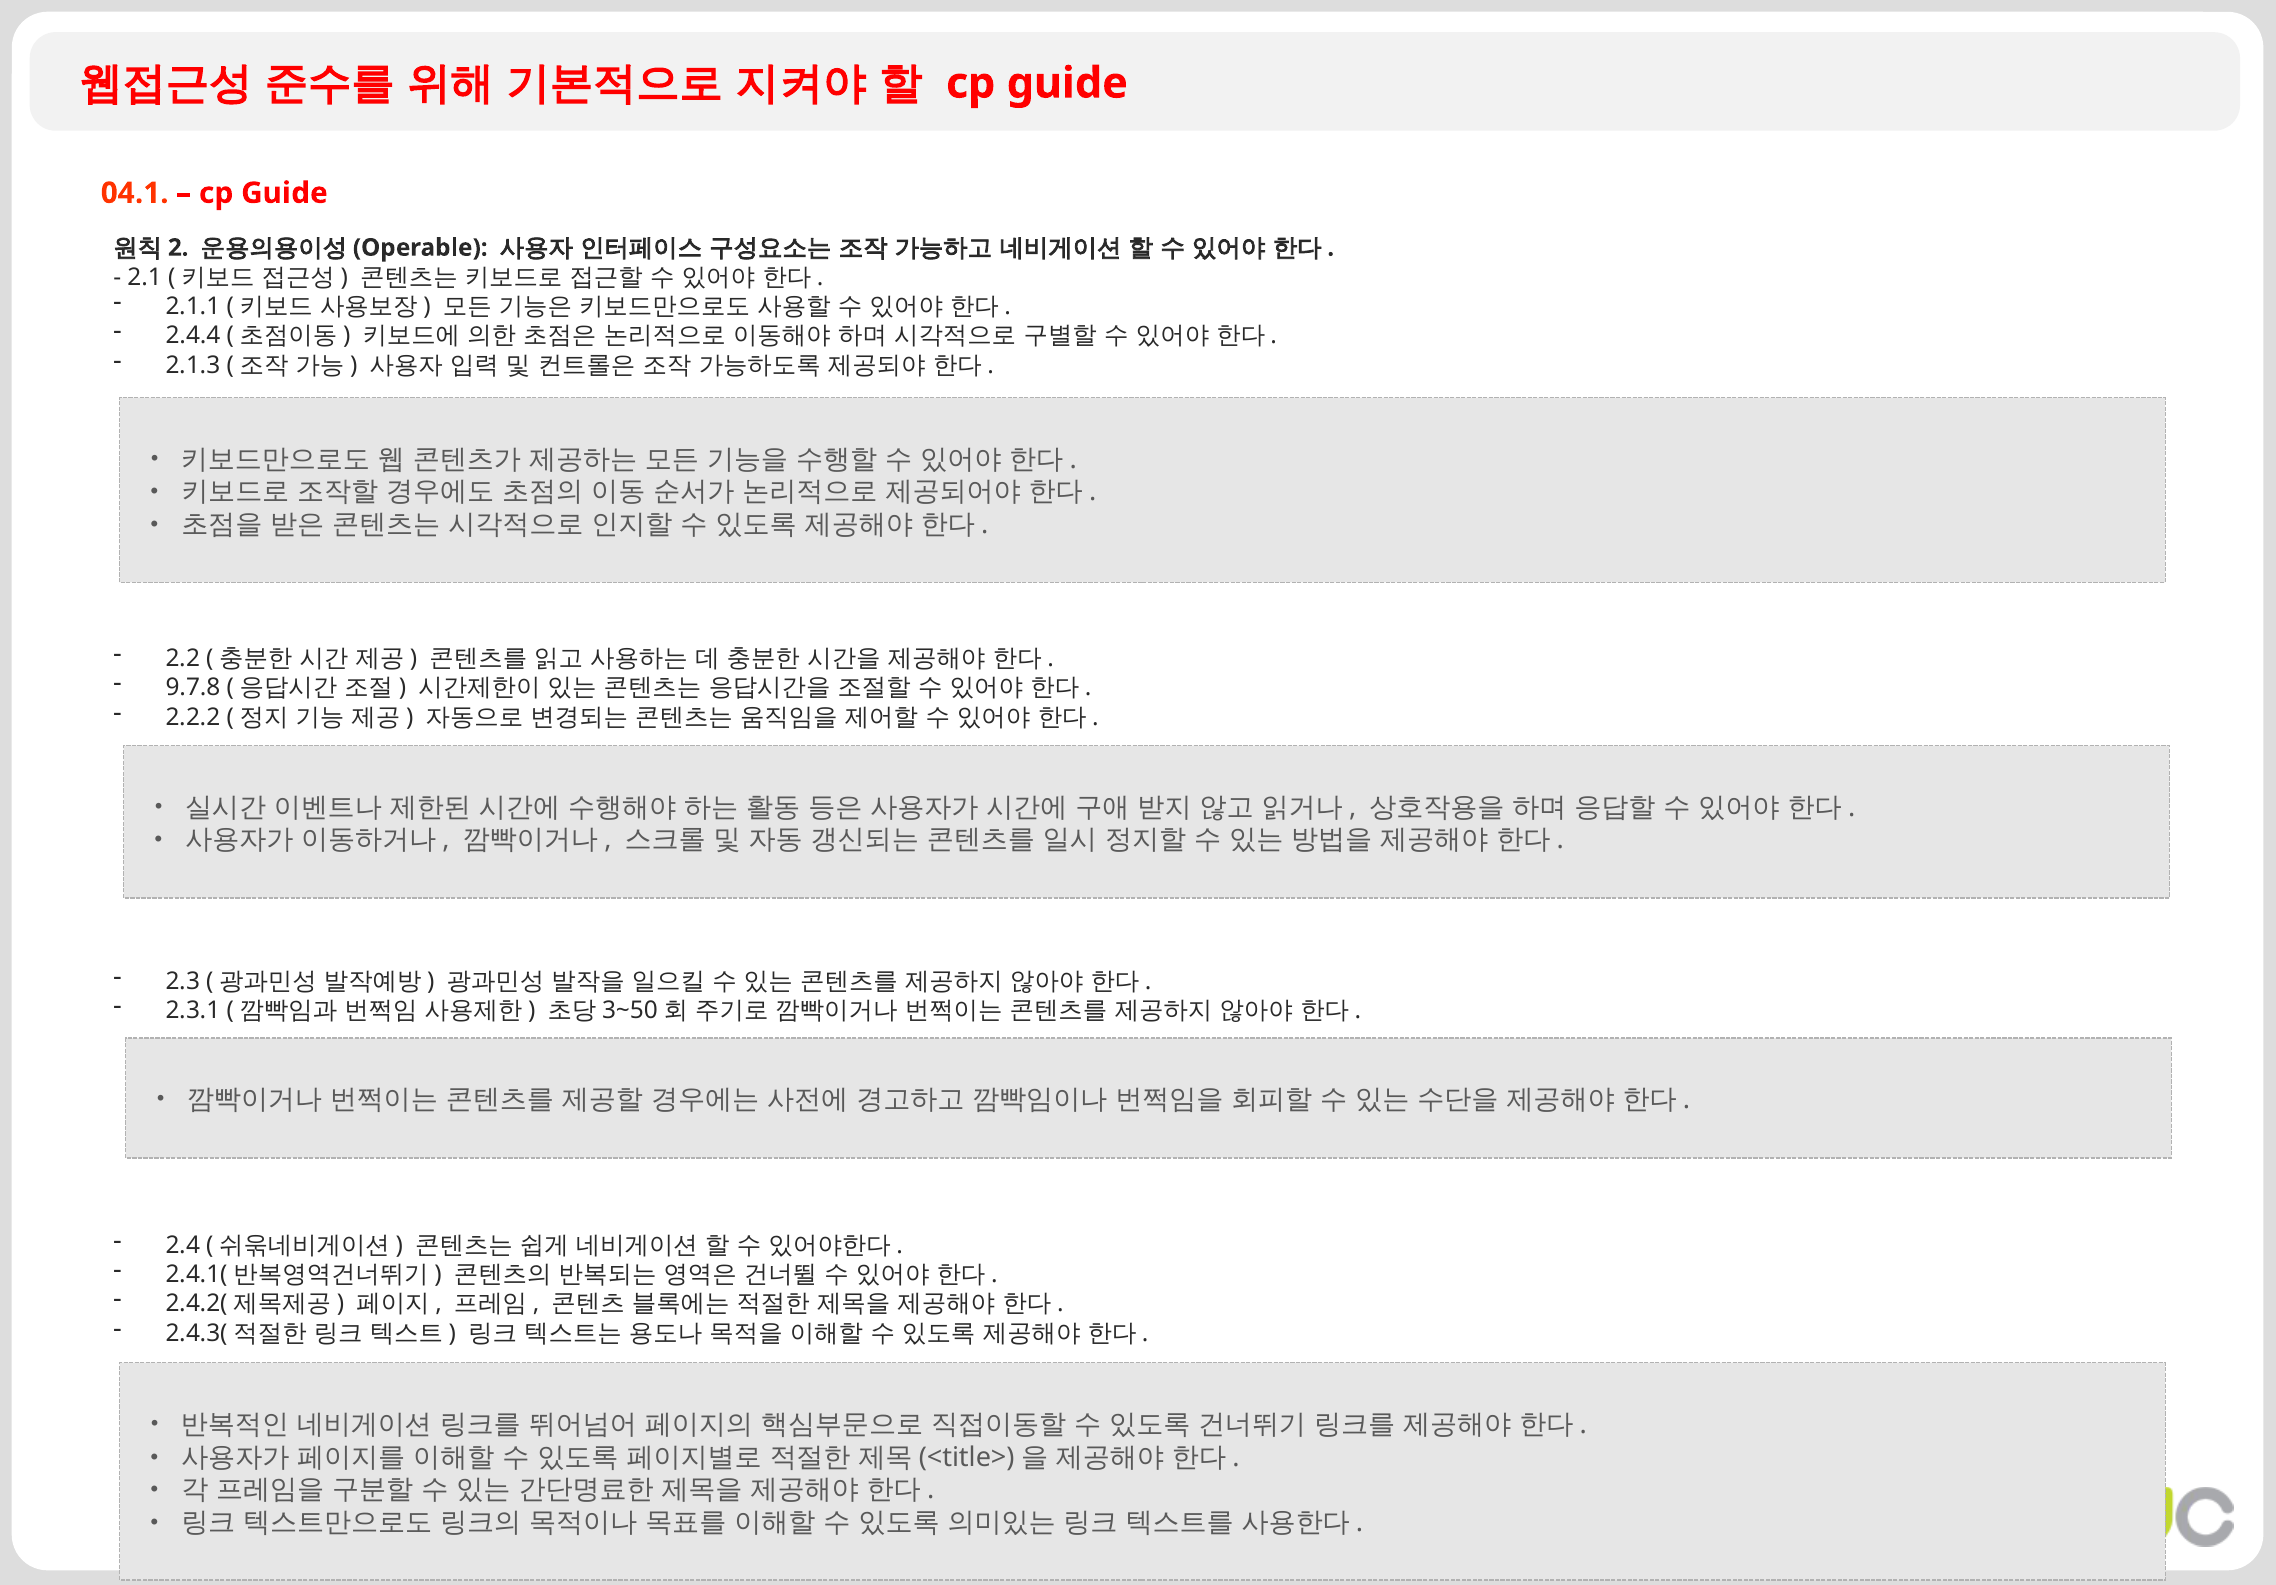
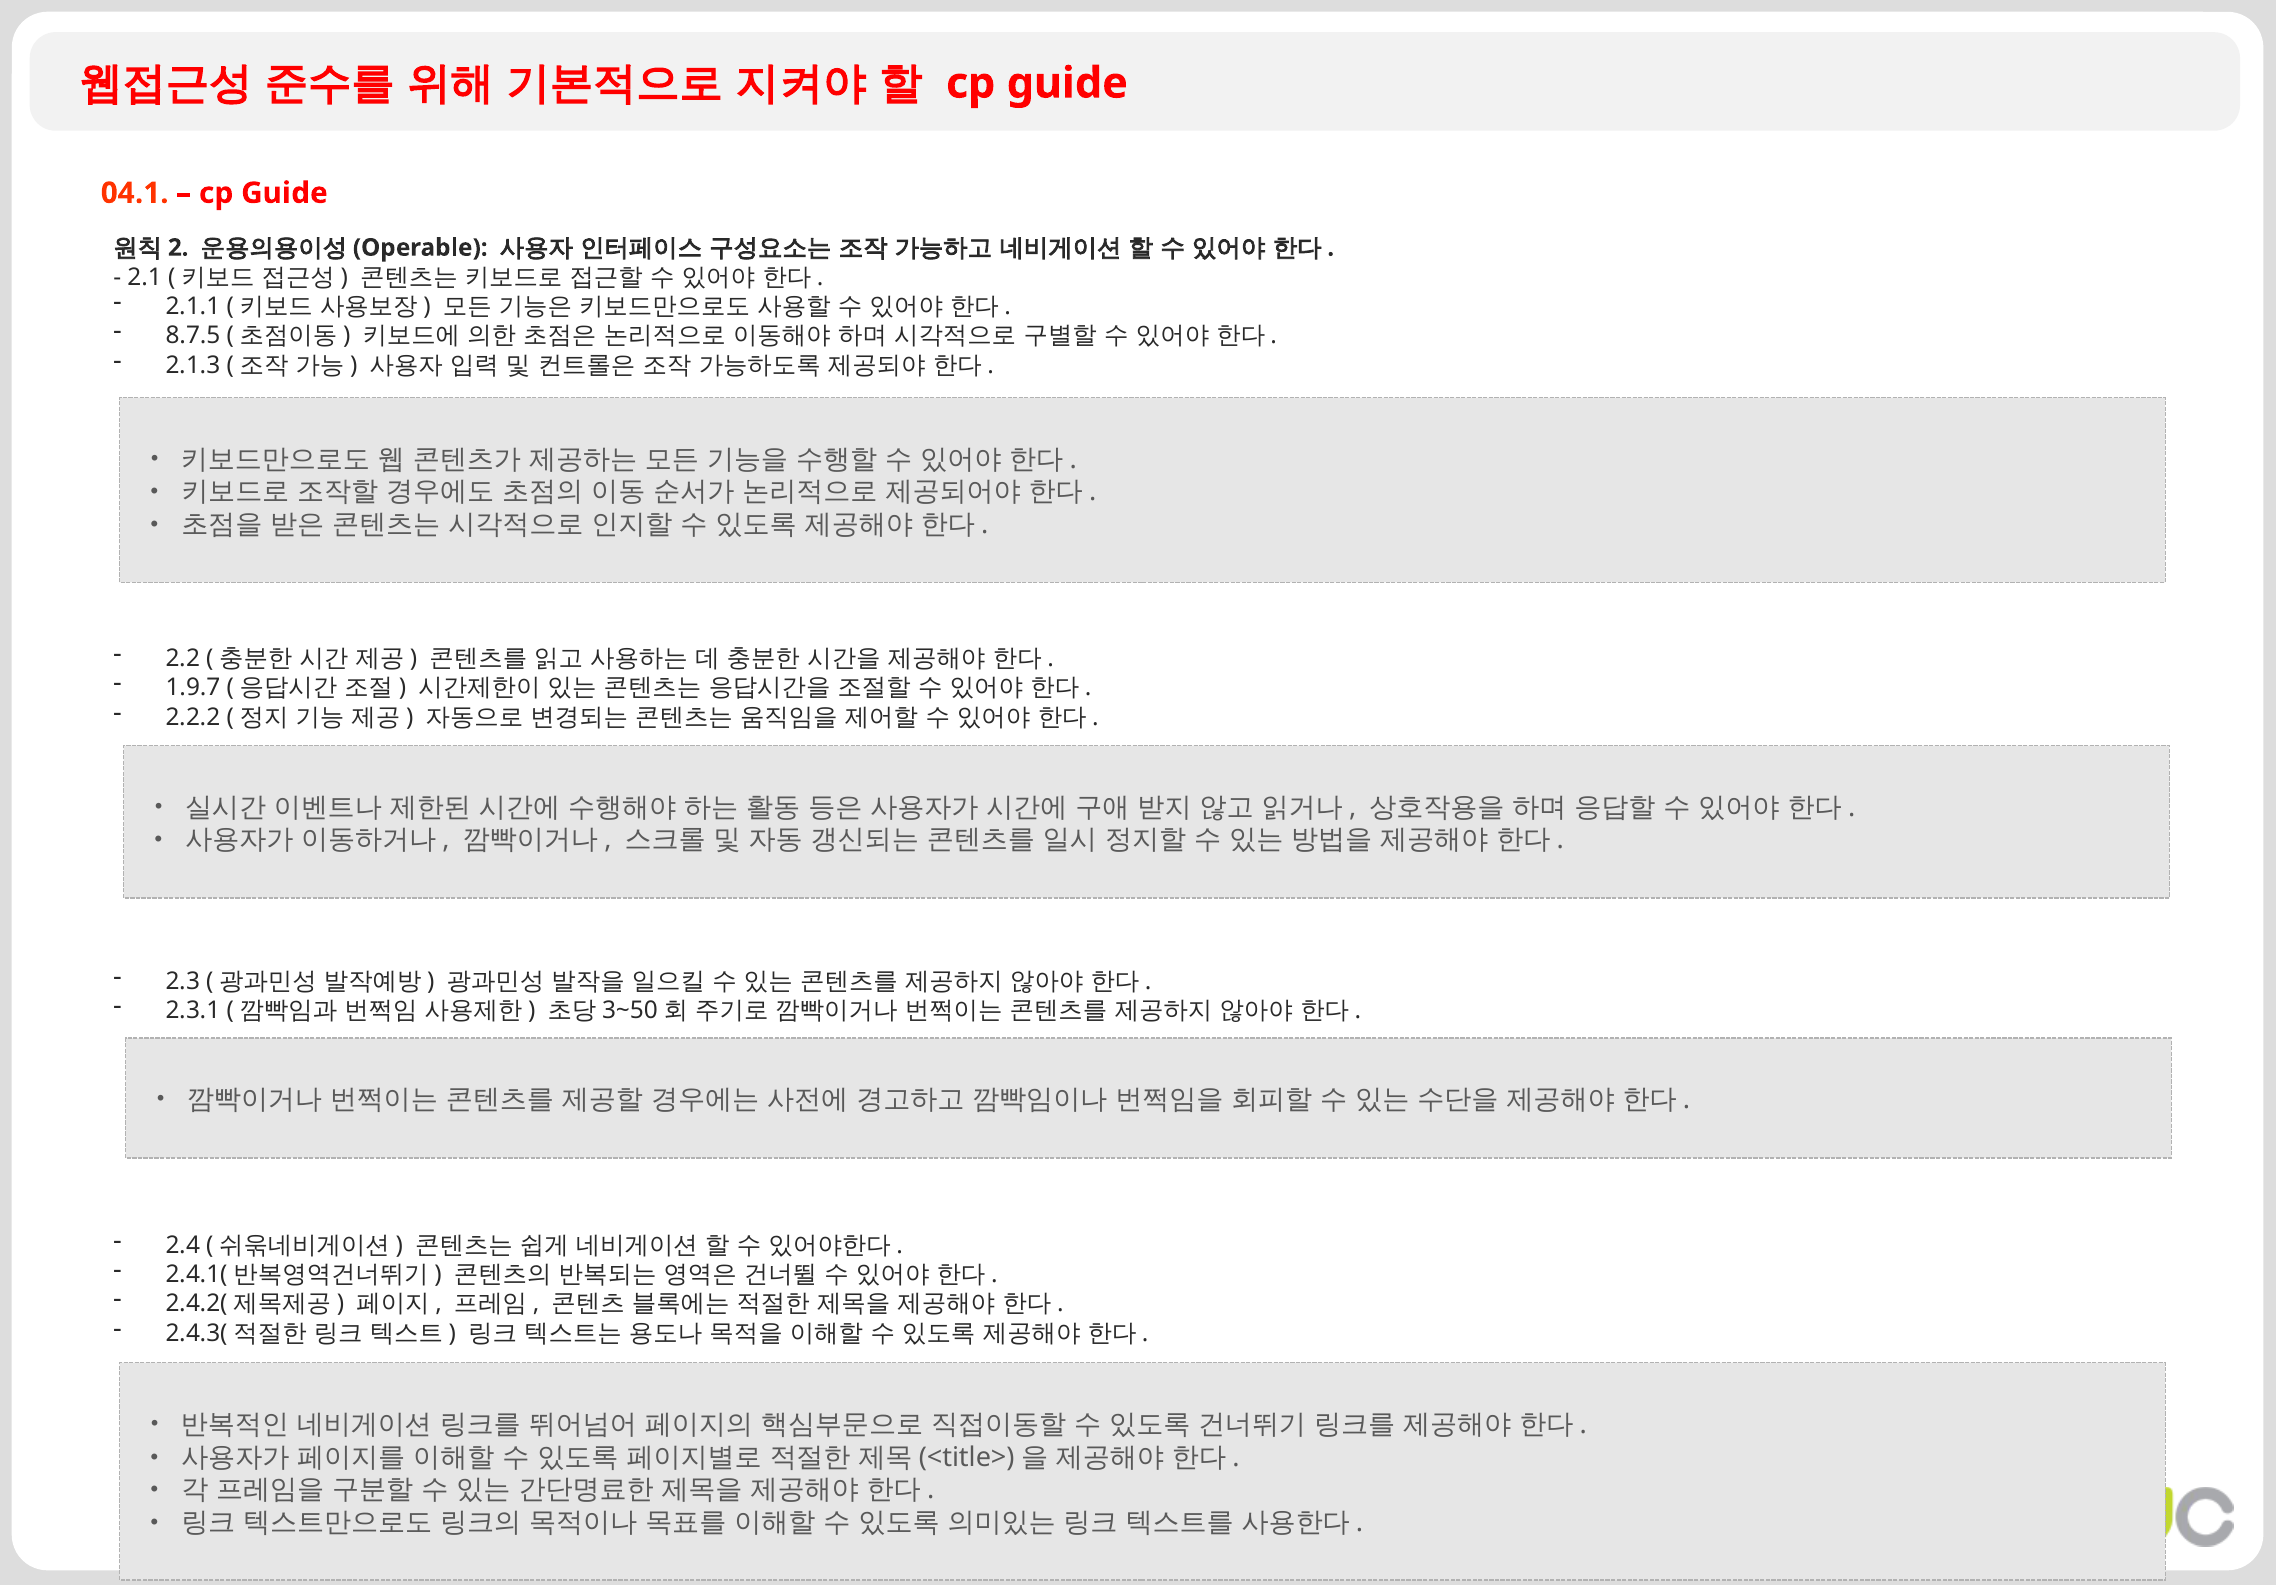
2.4.4: 2.4.4 -> 8.7.5
9.7.8: 9.7.8 -> 1.9.7
